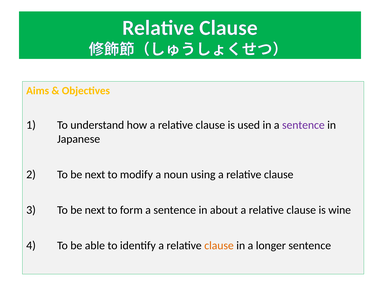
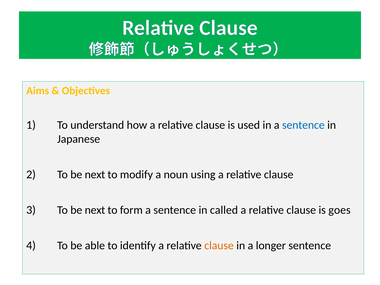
sentence at (303, 125) colour: purple -> blue
about: about -> called
wine: wine -> goes
